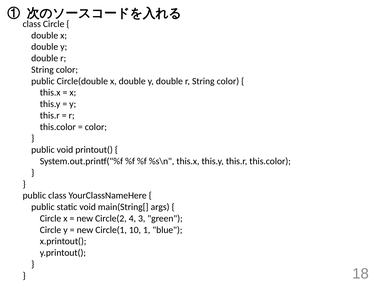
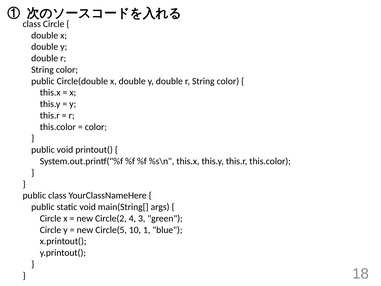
Circle(1: Circle(1 -> Circle(5
